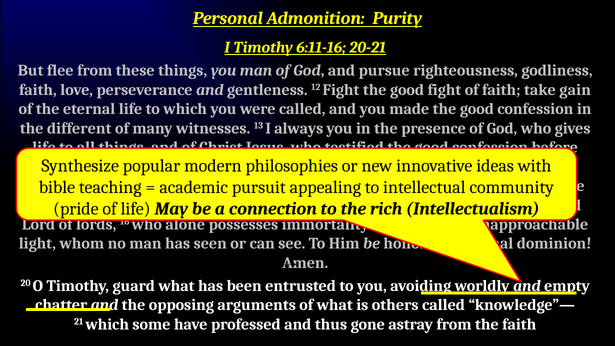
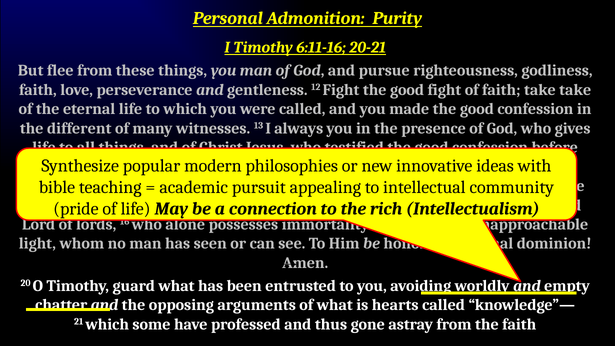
take gain: gain -> take
others: others -> hearts
